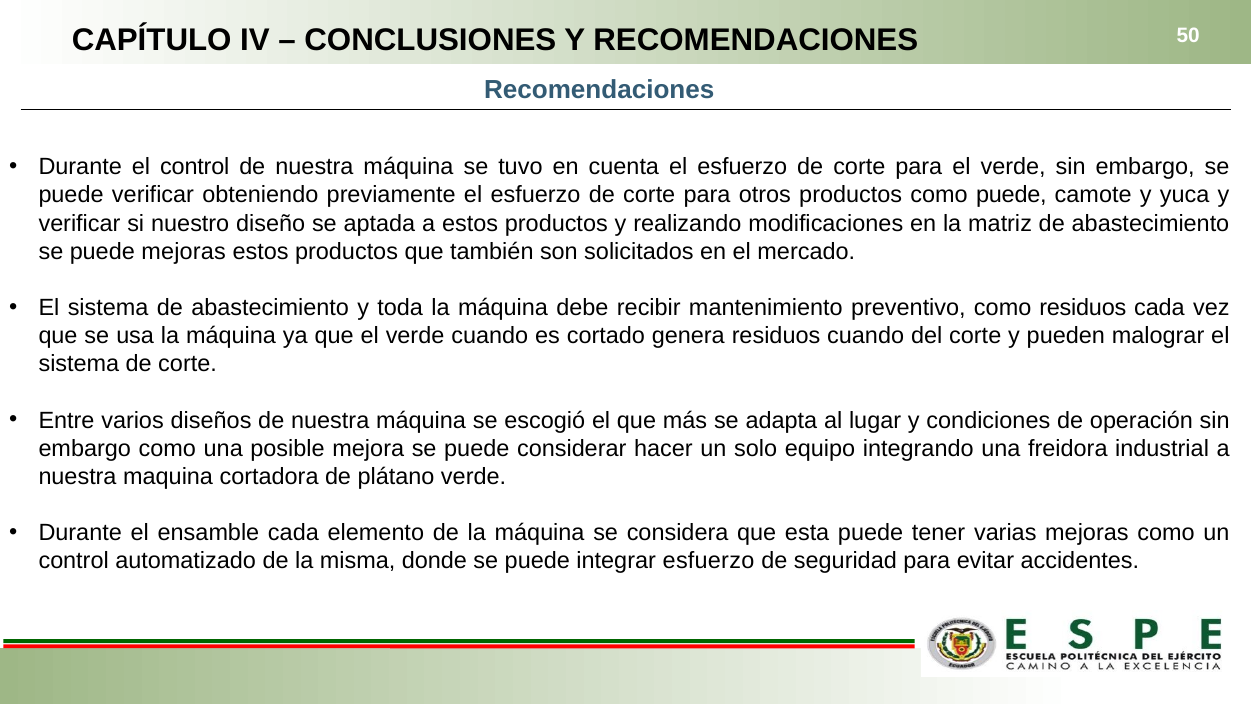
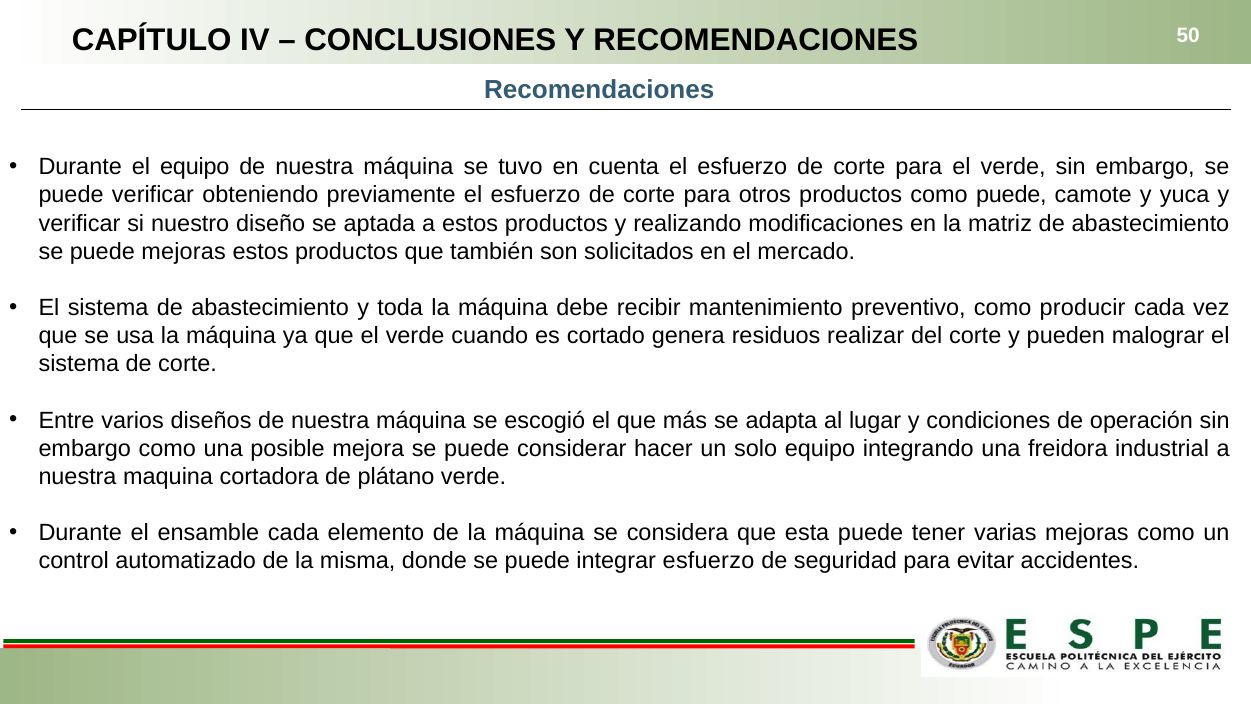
el control: control -> equipo
como residuos: residuos -> producir
residuos cuando: cuando -> realizar
